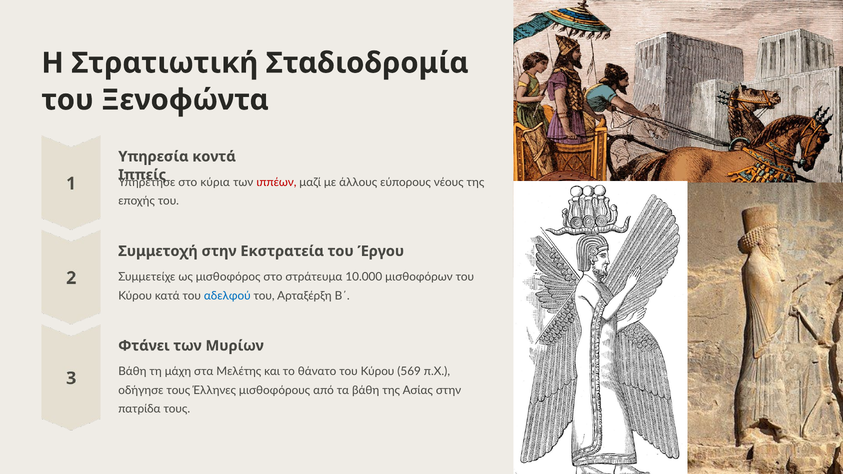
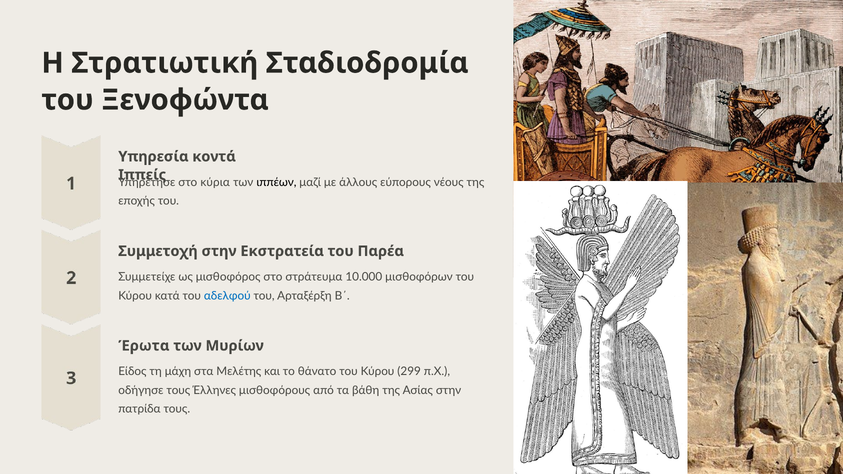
ιππέων colour: red -> black
Έργου: Έργου -> Παρέα
Φτάνει: Φτάνει -> Έρωτα
Βάθη at (132, 372): Βάθη -> Είδος
569: 569 -> 299
